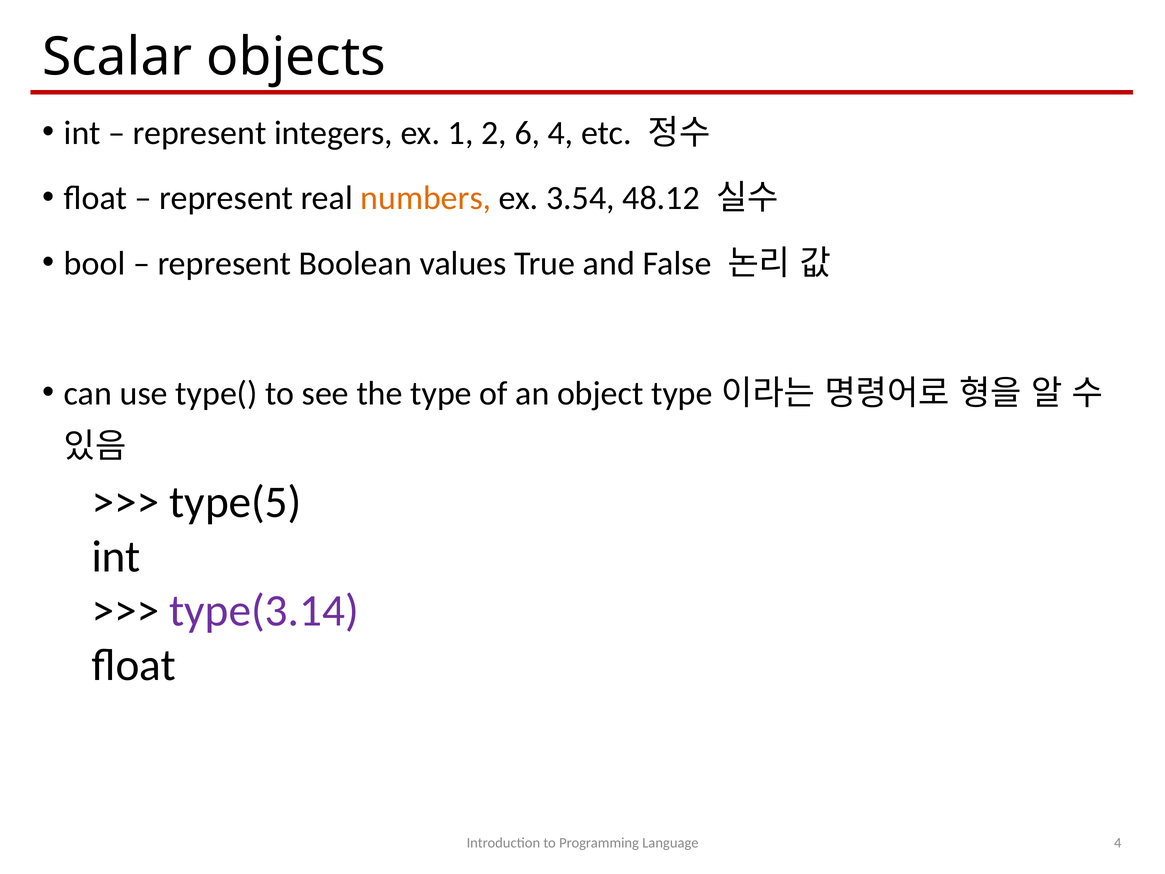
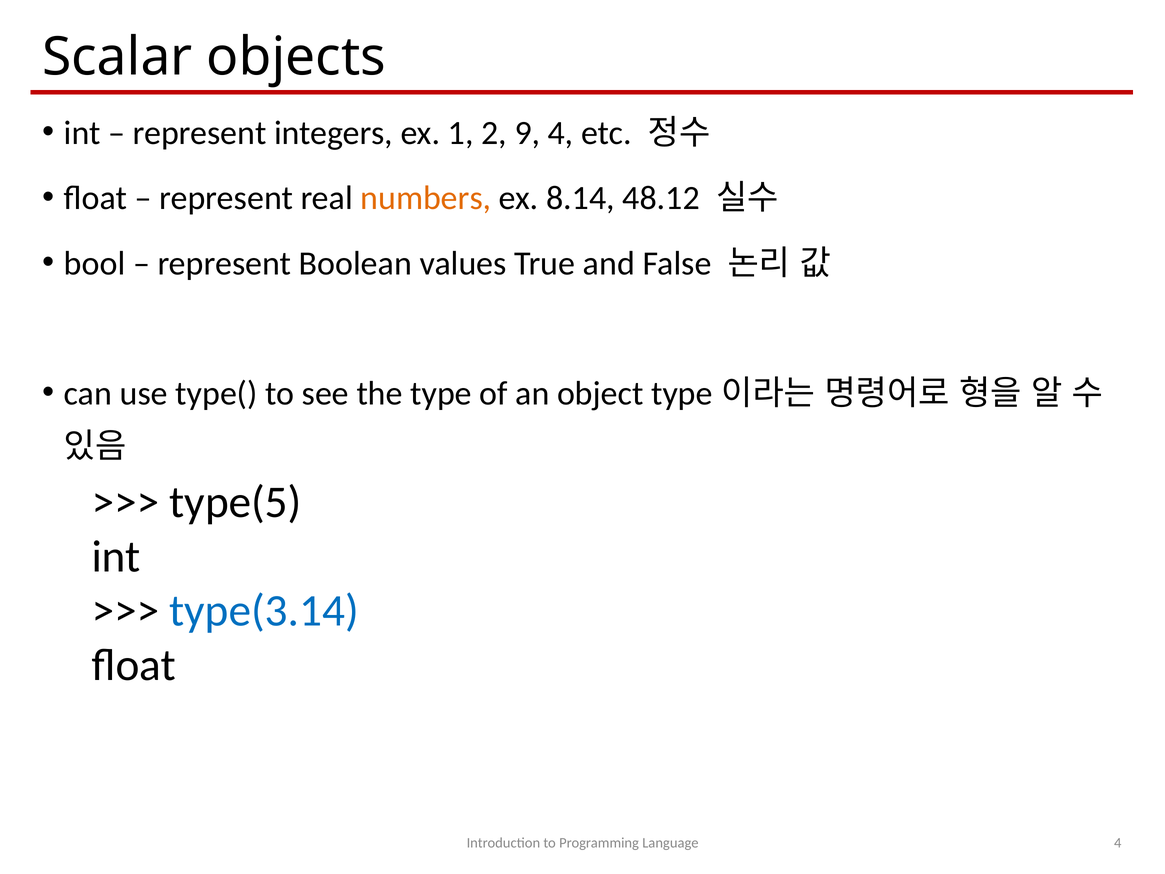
6: 6 -> 9
3.54: 3.54 -> 8.14
type(3.14 colour: purple -> blue
